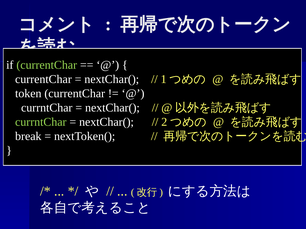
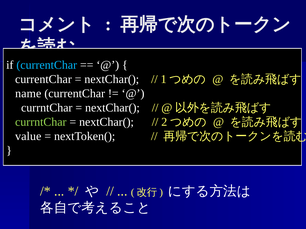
currentChar at (47, 65) colour: light green -> light blue
token: token -> name
break: break -> value
